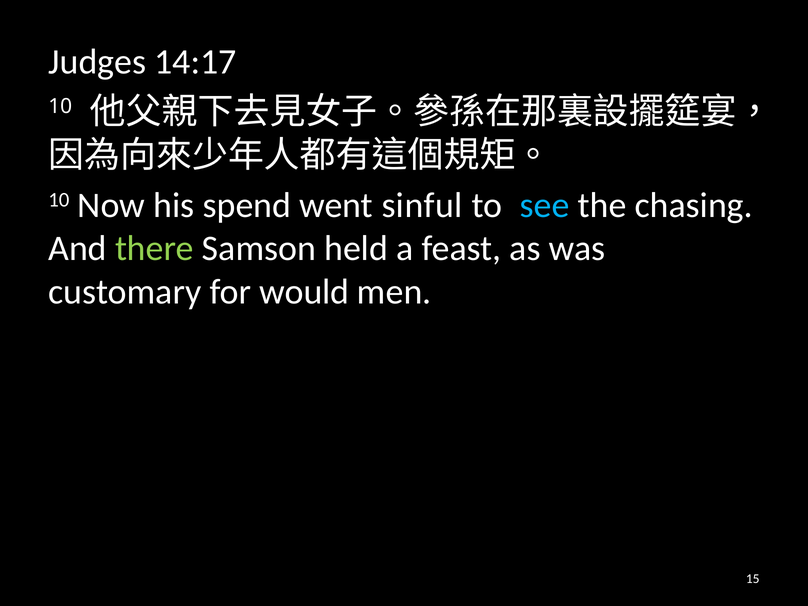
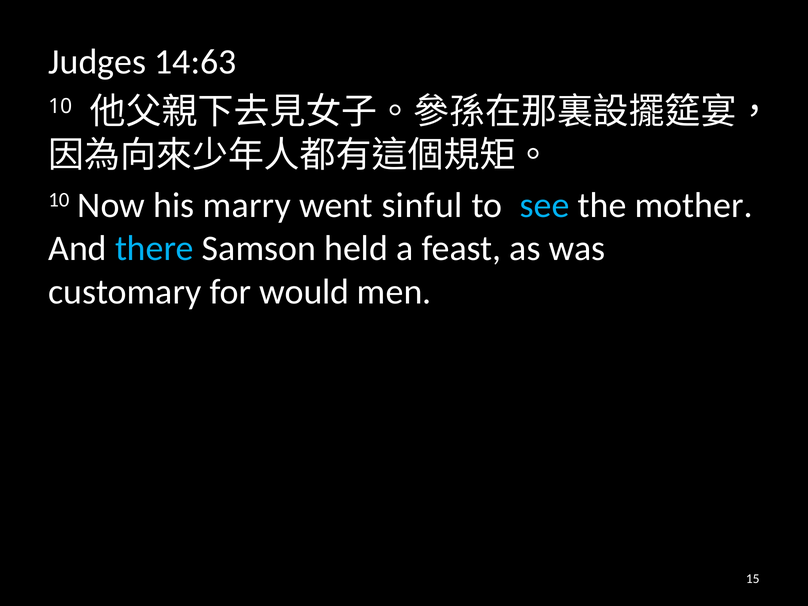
14:17: 14:17 -> 14:63
spend: spend -> marry
chasing: chasing -> mother
there colour: light green -> light blue
